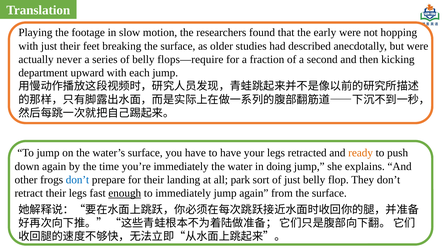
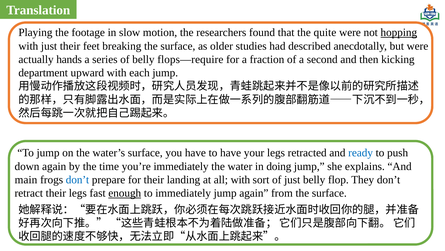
early: early -> quite
hopping underline: none -> present
never: never -> hands
ready colour: orange -> blue
other: other -> main
all park: park -> with
